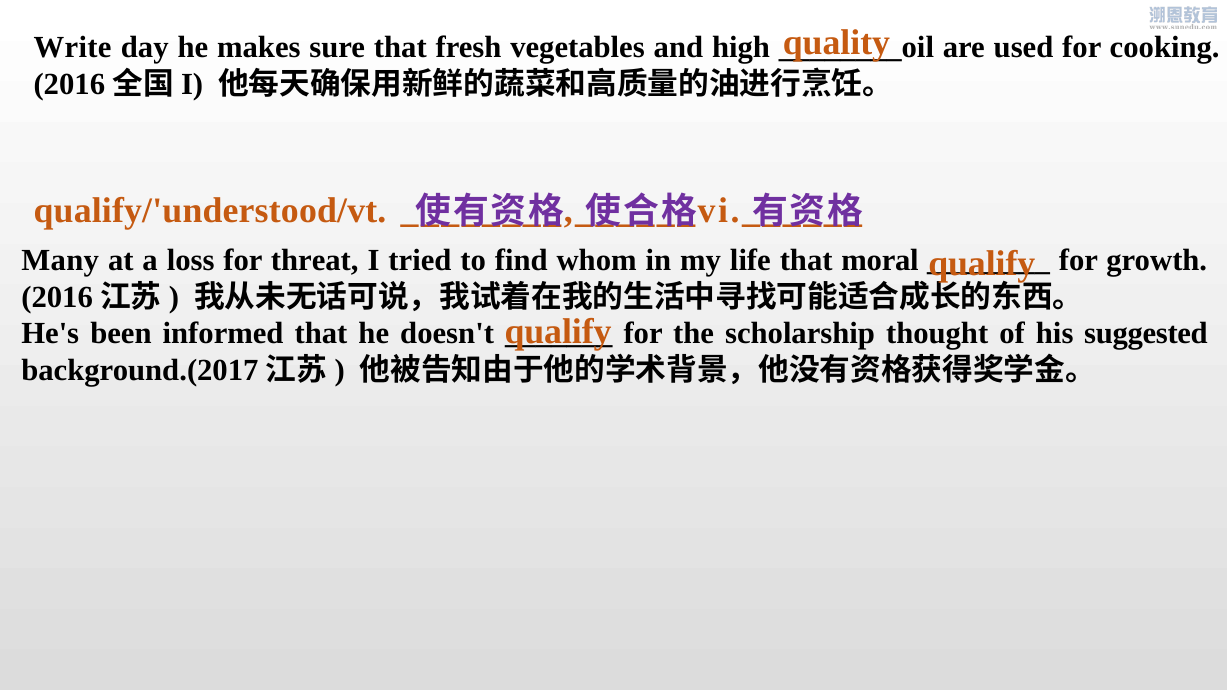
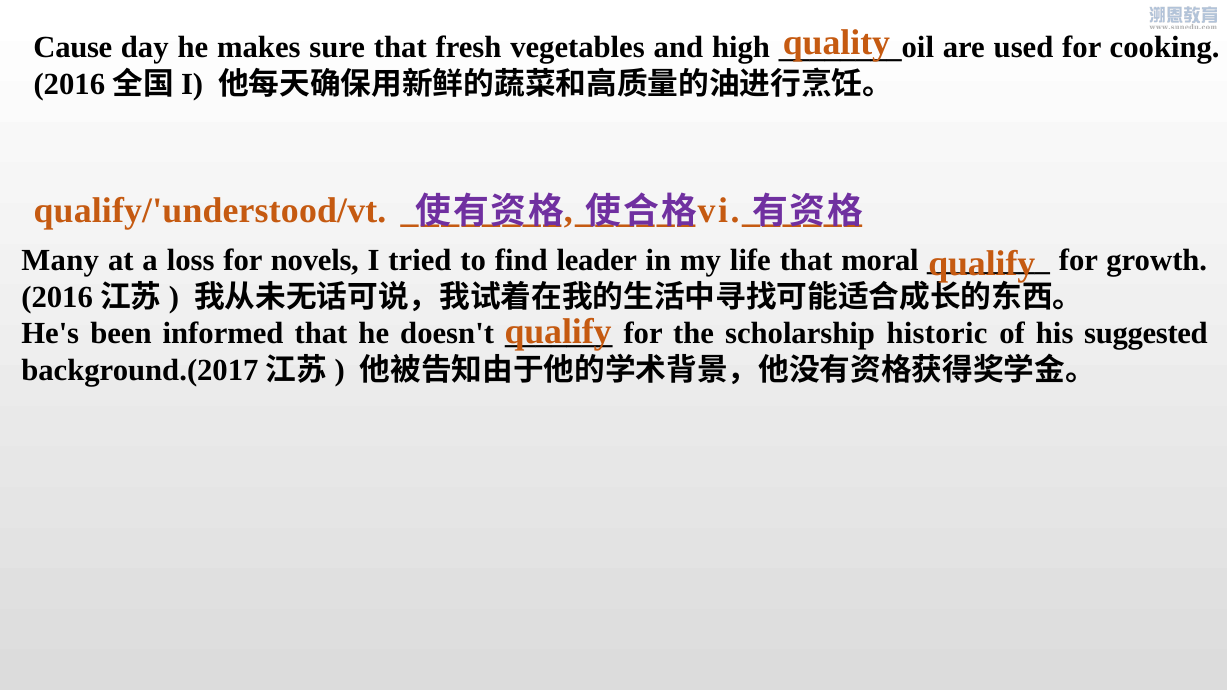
Write: Write -> Cause
threat: threat -> novels
whom: whom -> leader
thought: thought -> historic
